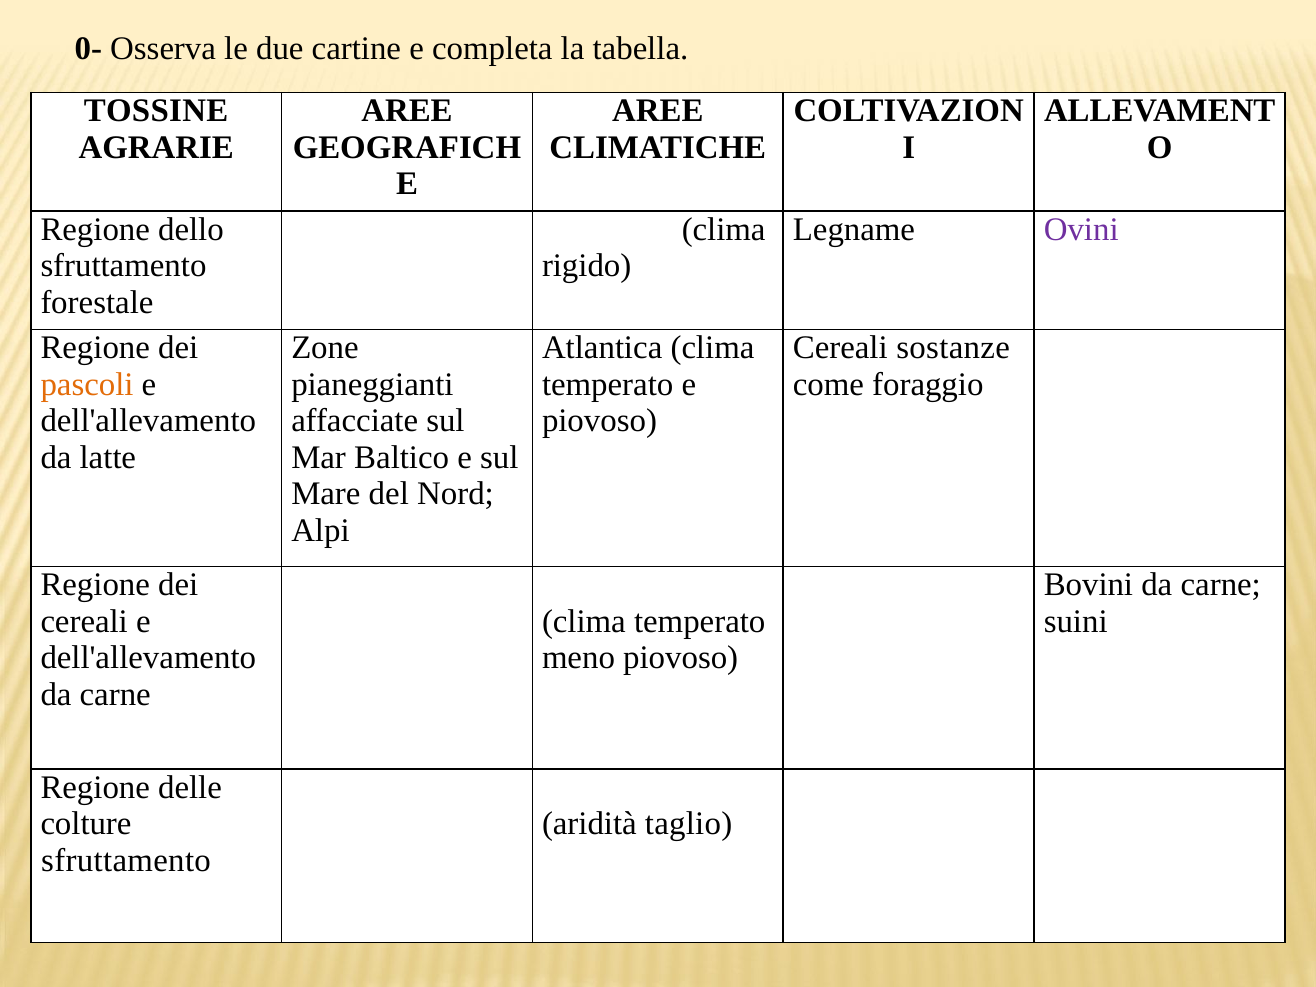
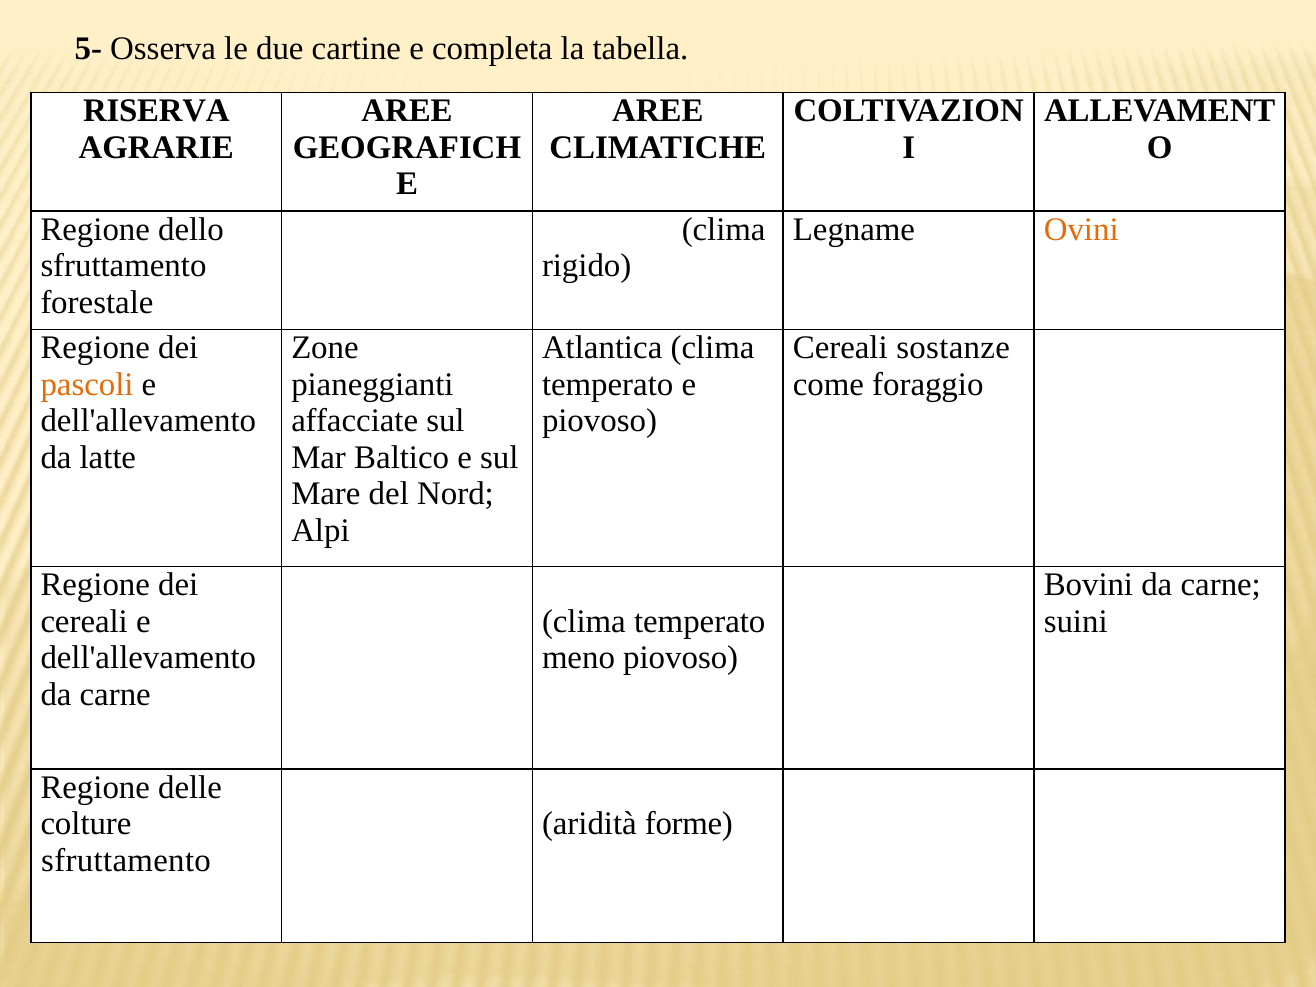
0-: 0- -> 5-
TOSSINE: TOSSINE -> RISERVA
Ovini colour: purple -> orange
taglio: taglio -> forme
